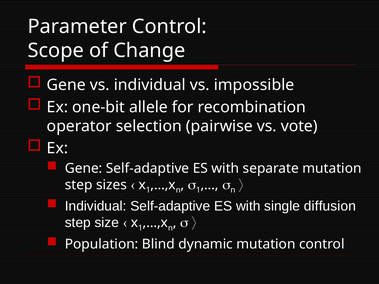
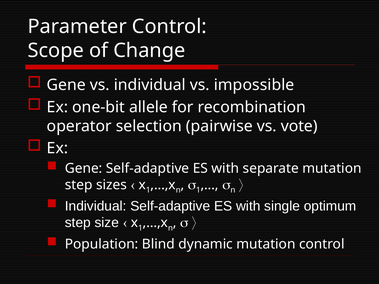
diffusion: diffusion -> optimum
